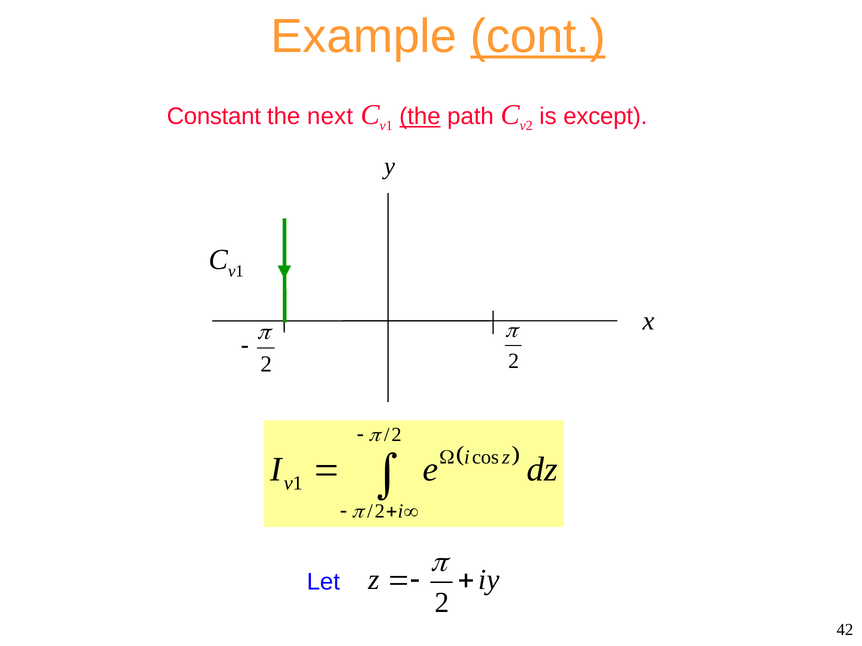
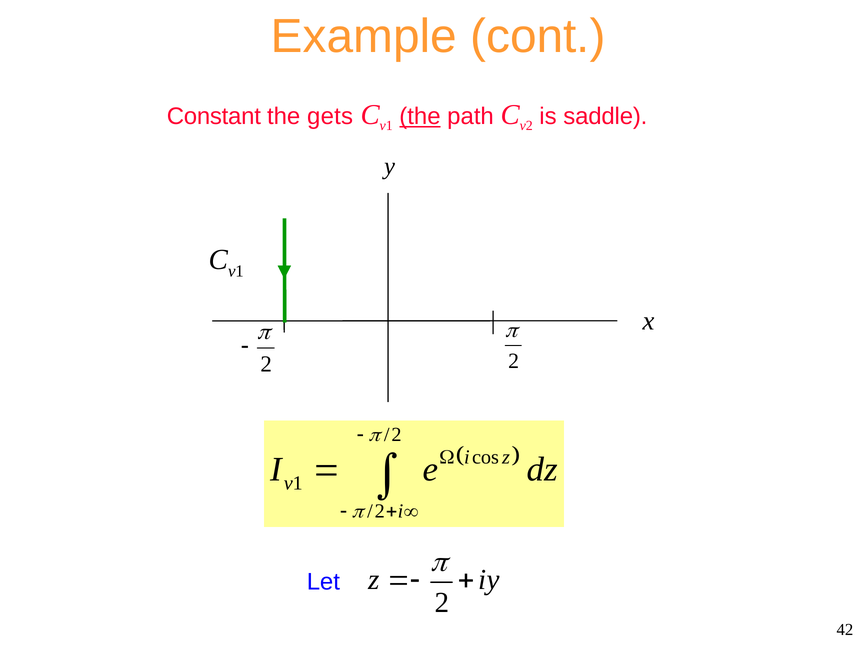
cont underline: present -> none
next: next -> gets
except: except -> saddle
